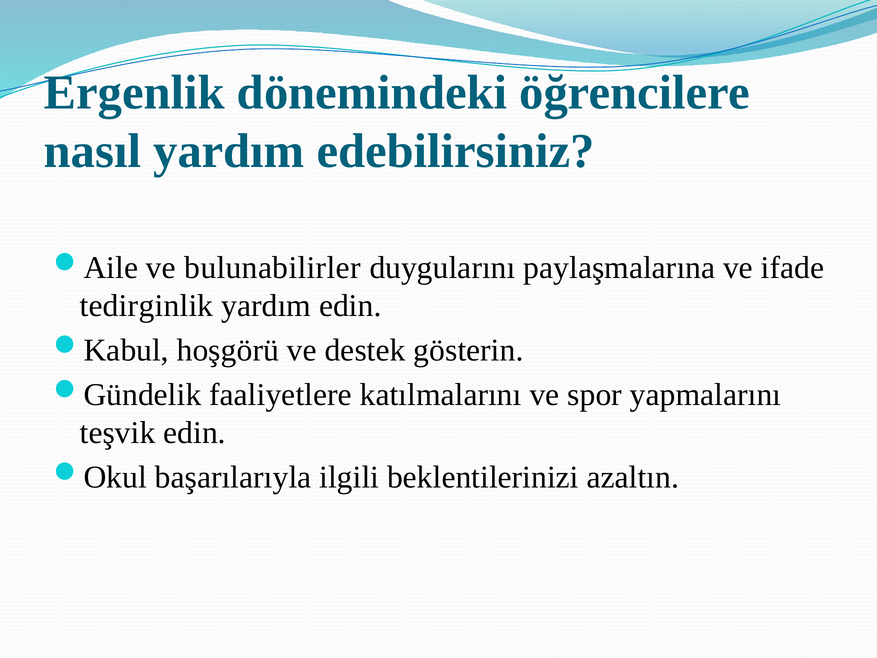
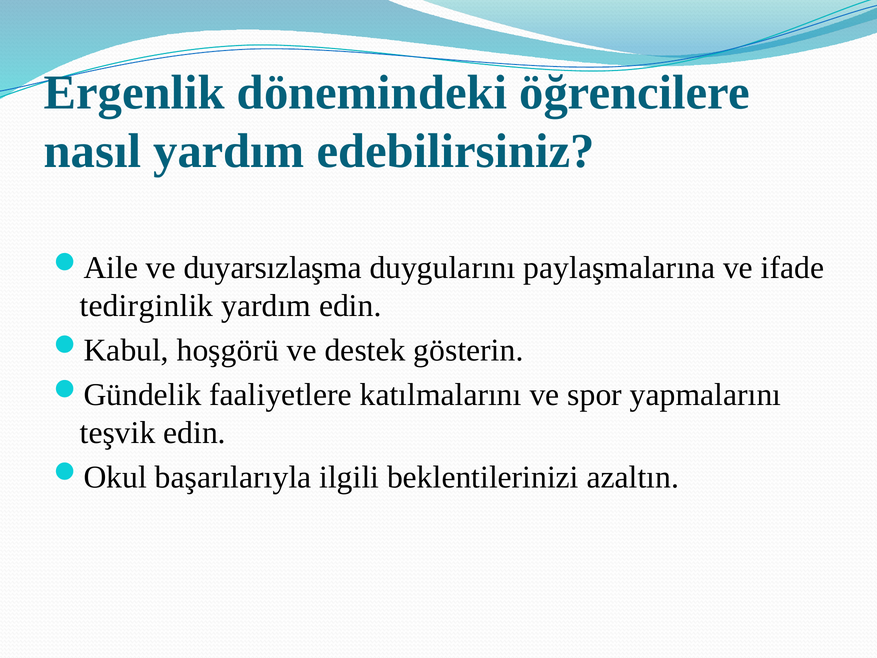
bulunabilirler: bulunabilirler -> duyarsızlaşma
